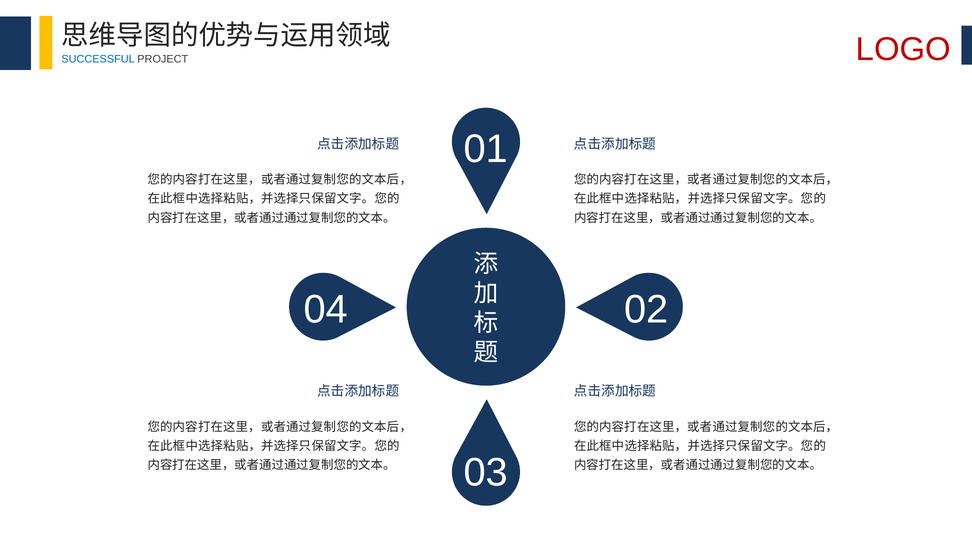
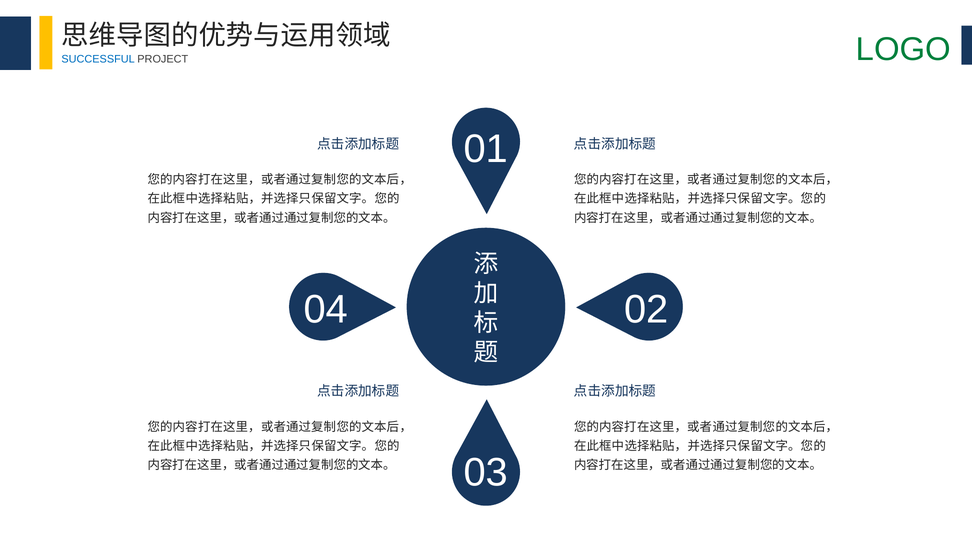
LOGO colour: red -> green
